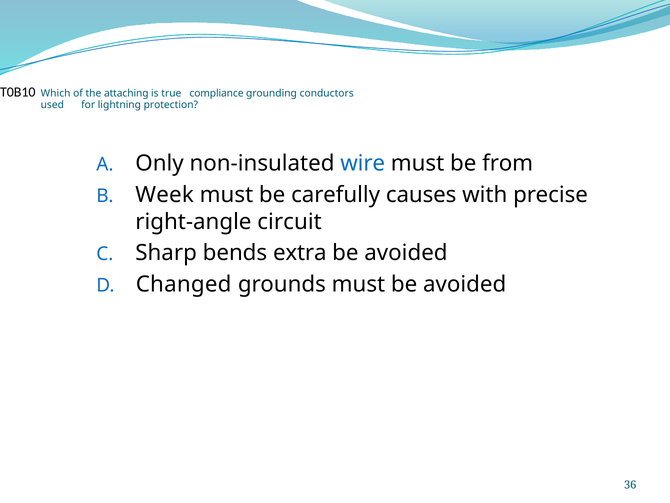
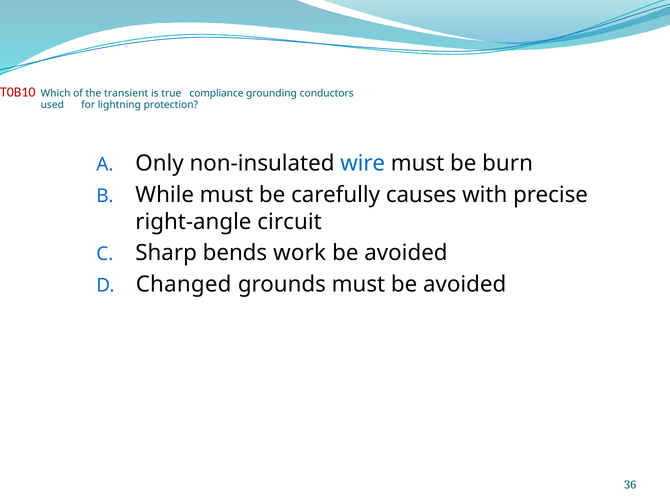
T0B10 colour: black -> red
attaching: attaching -> transient
from: from -> burn
Week: Week -> While
extra: extra -> work
